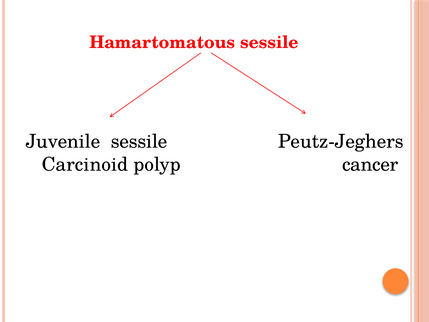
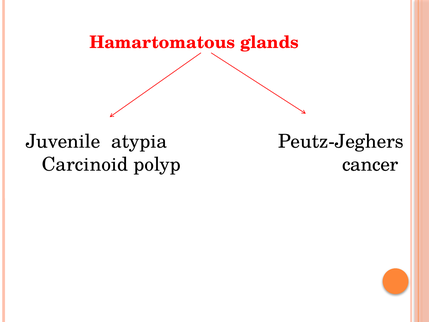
Hamartomatous sessile: sessile -> glands
Juvenile sessile: sessile -> atypia
